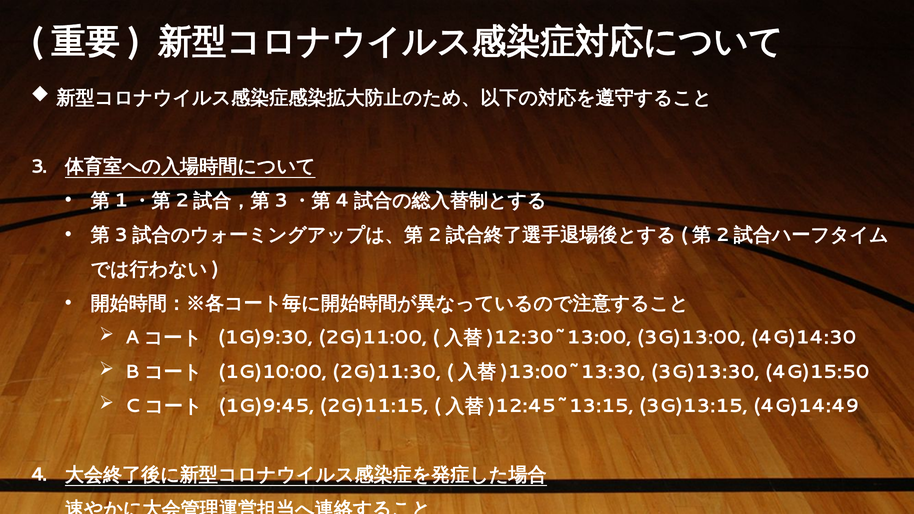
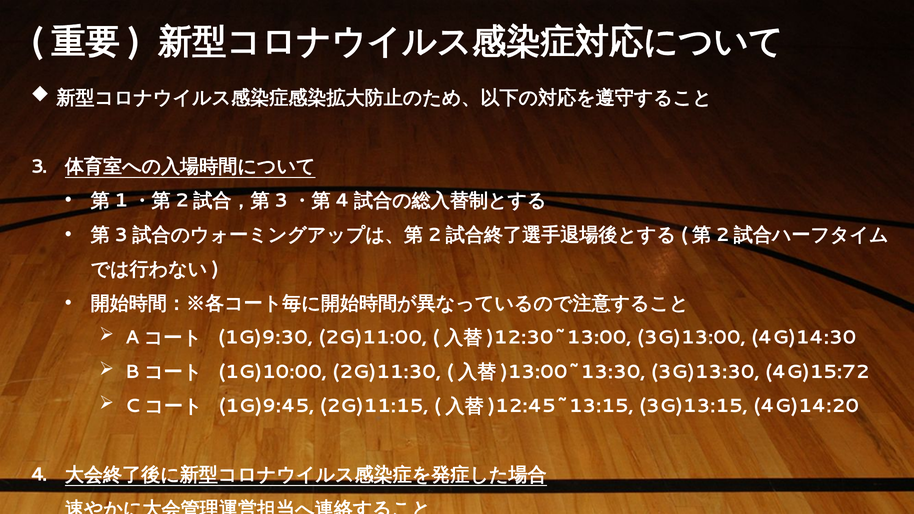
4G)15:50: 4G)15:50 -> 4G)15:72
4G)14:49: 4G)14:49 -> 4G)14:20
